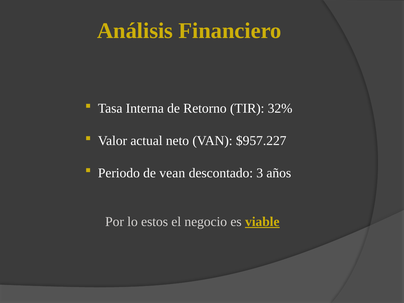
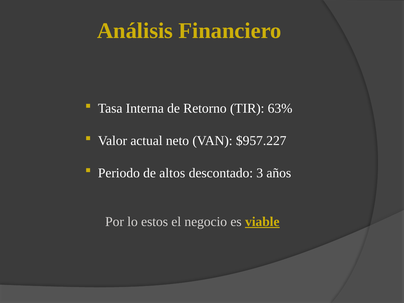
32%: 32% -> 63%
vean: vean -> altos
